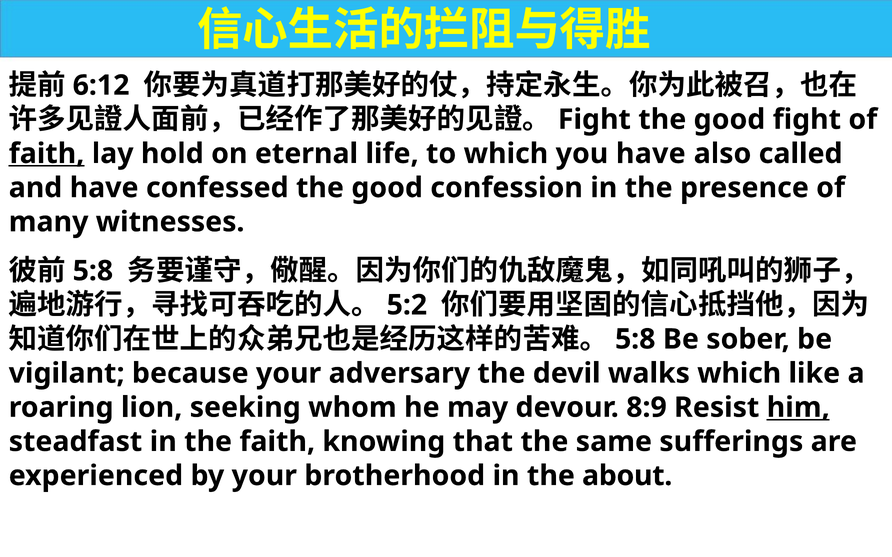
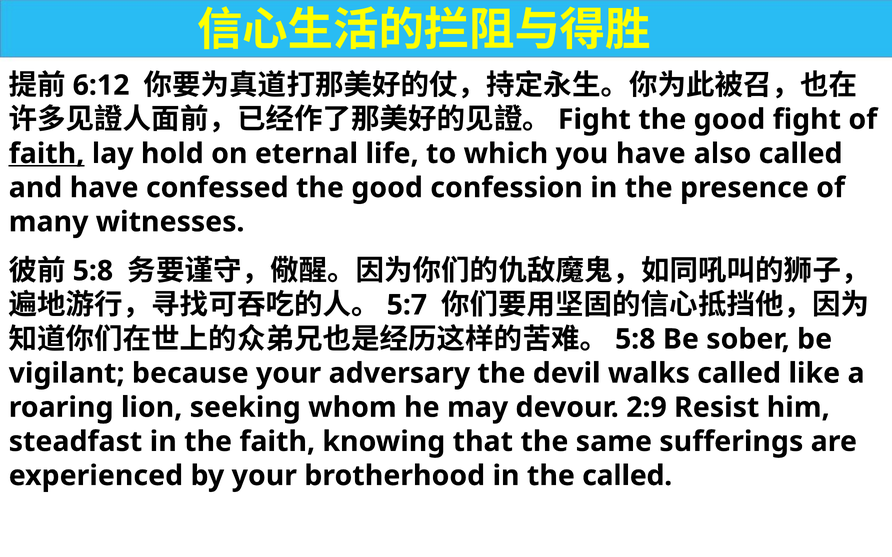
5:2: 5:2 -> 5:7
walks which: which -> called
8:9: 8:9 -> 2:9
him underline: present -> none
the about: about -> called
